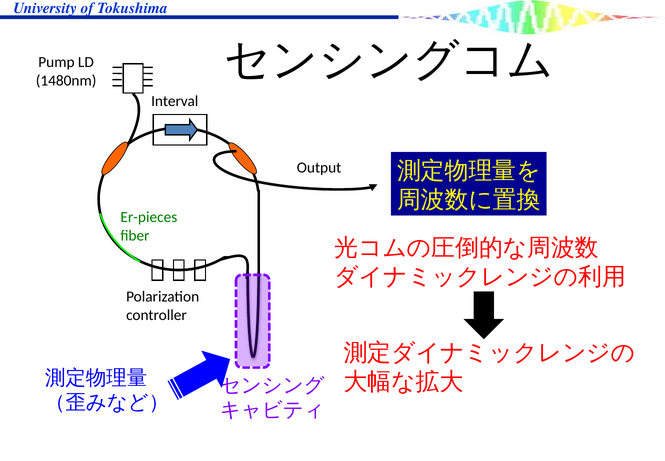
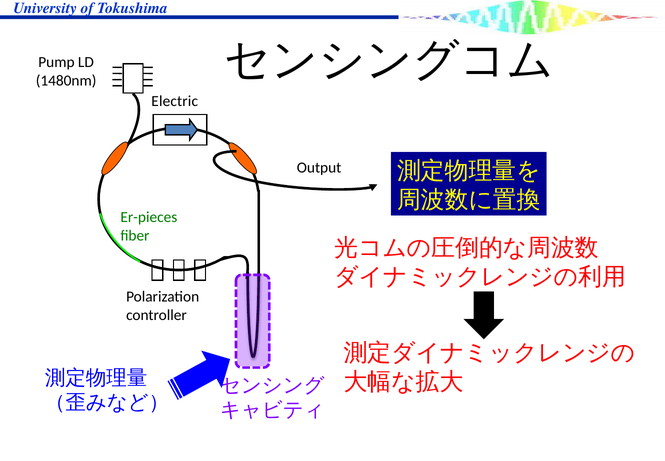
Interval: Interval -> Electric
